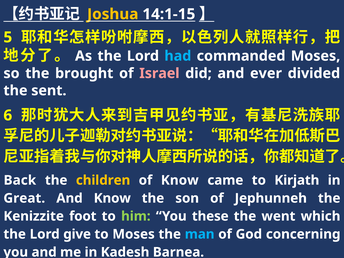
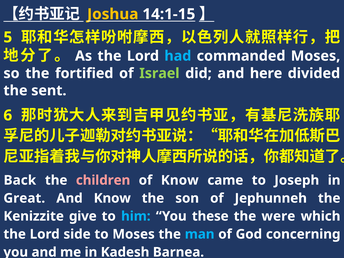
brought: brought -> fortified
Israel colour: pink -> light green
ever: ever -> here
children colour: yellow -> pink
Kirjath: Kirjath -> Joseph
foot: foot -> give
him colour: light green -> light blue
went: went -> were
give: give -> side
